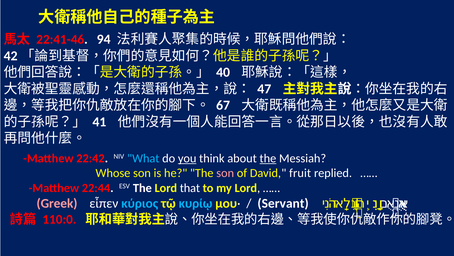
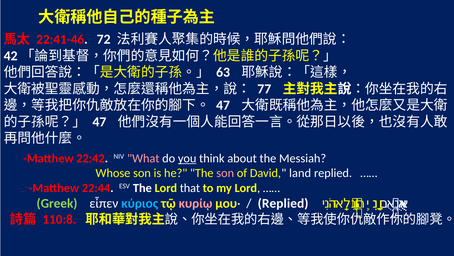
94: 94 -> 72
40: 40 -> 63
47: 47 -> 77
67 at (223, 105): 67 -> 47
41 at (99, 122): 41 -> 47
What colour: light blue -> pink
the at (268, 158) underline: present -> none
fruit: fruit -> land
Greek colour: pink -> light green
κυρίῳ colour: light blue -> pink
Servant at (283, 203): Servant -> Replied
110:0: 110:0 -> 110:8
